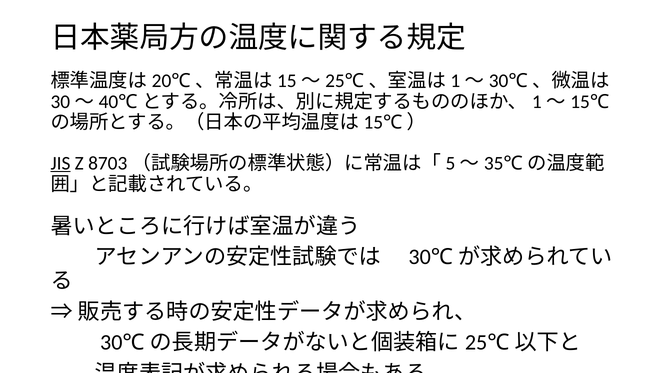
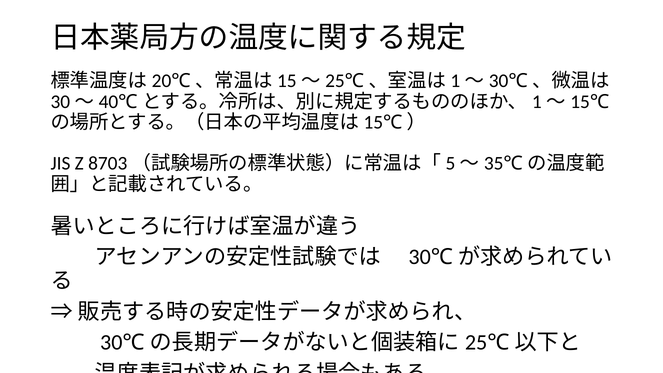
JIS underline: present -> none
